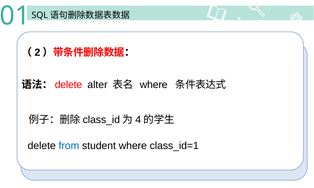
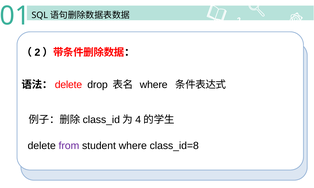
alter: alter -> drop
from colour: blue -> purple
class_id=1: class_id=1 -> class_id=8
